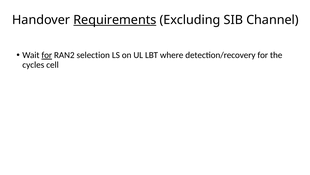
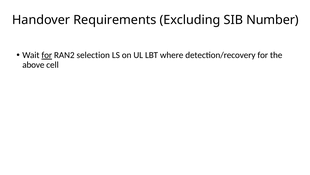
Requirements underline: present -> none
Channel: Channel -> Number
cycles: cycles -> above
